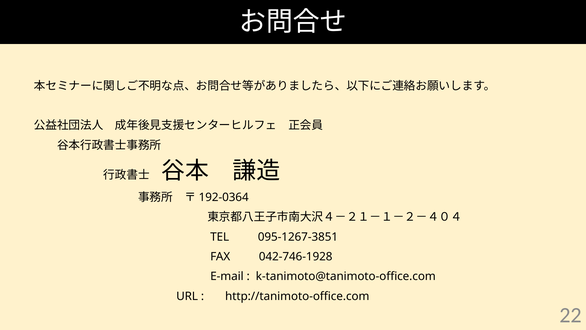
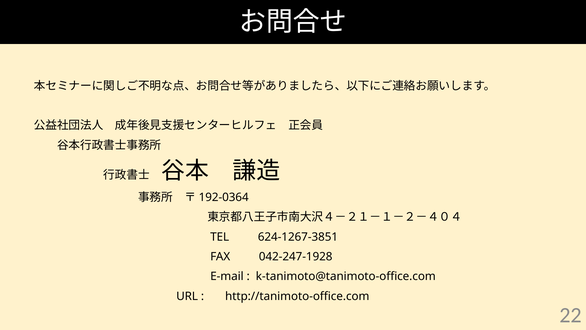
095-1267-3851: 095-1267-3851 -> 624-1267-3851
042-746-1928: 042-746-1928 -> 042-247-1928
